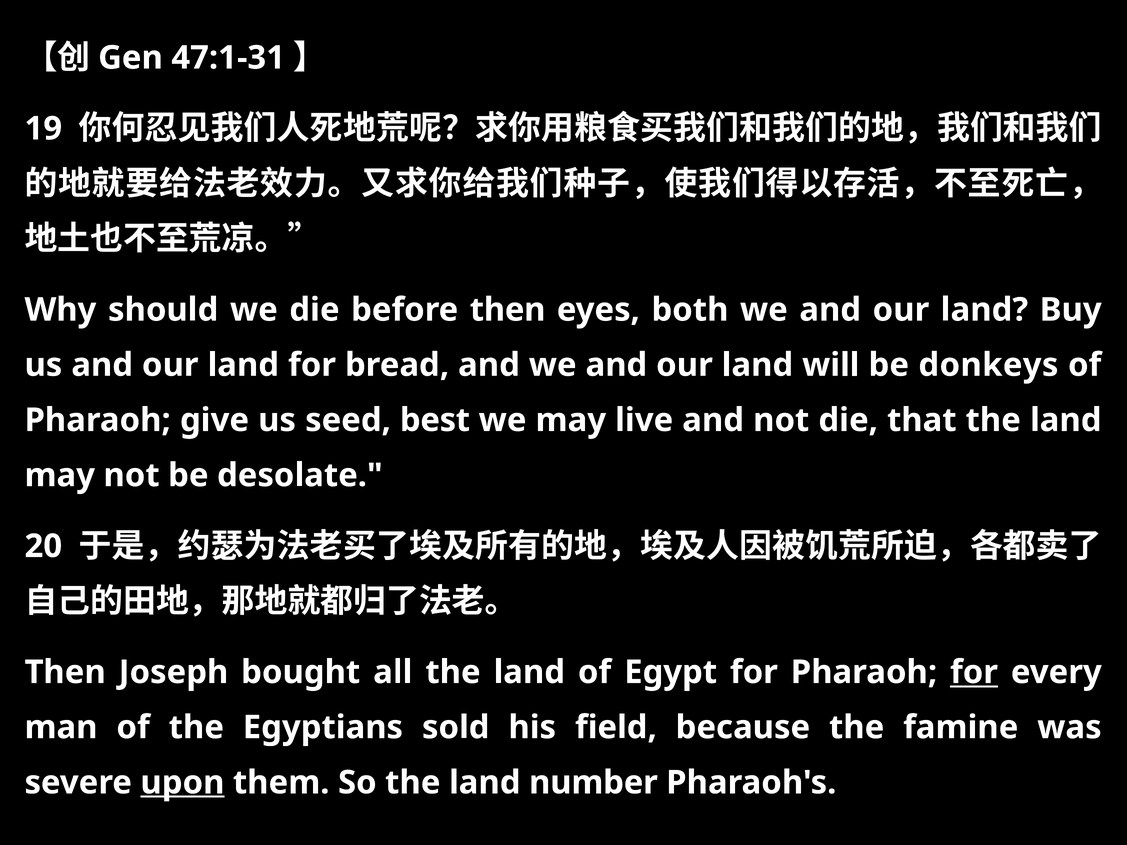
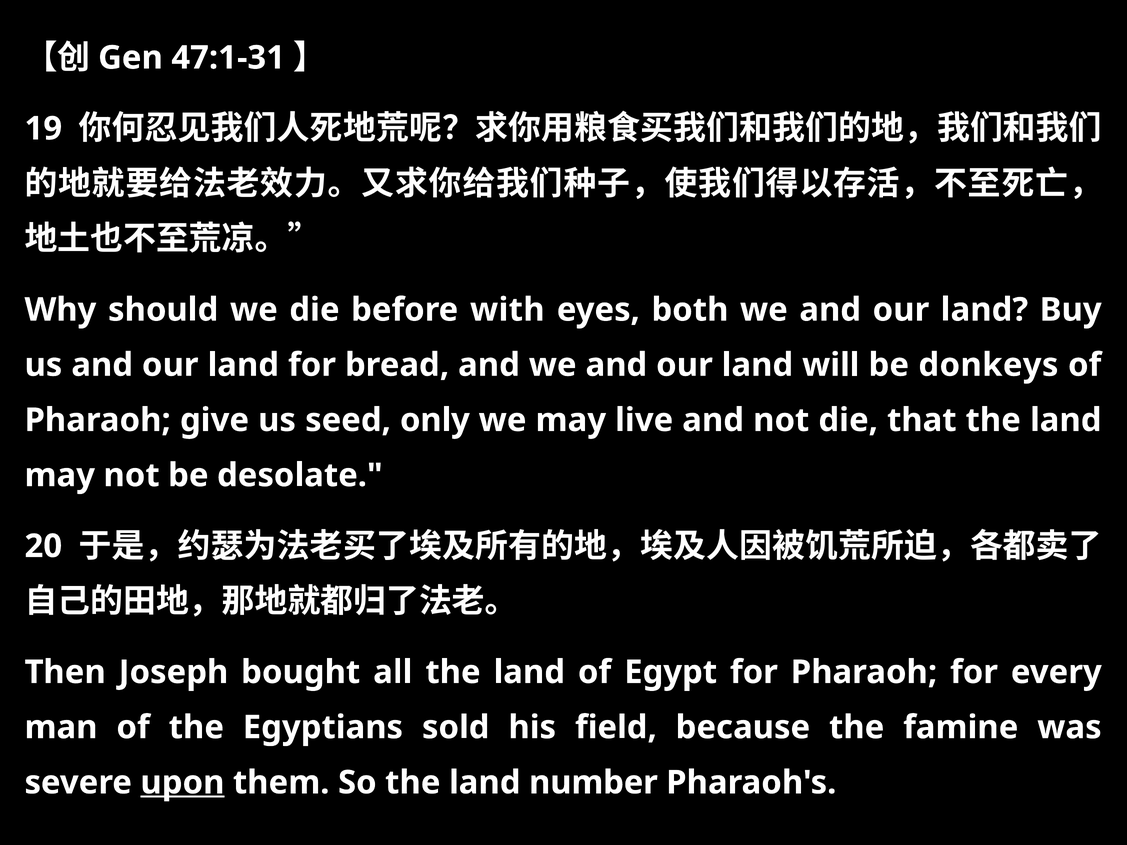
before then: then -> with
best: best -> only
for at (974, 672) underline: present -> none
